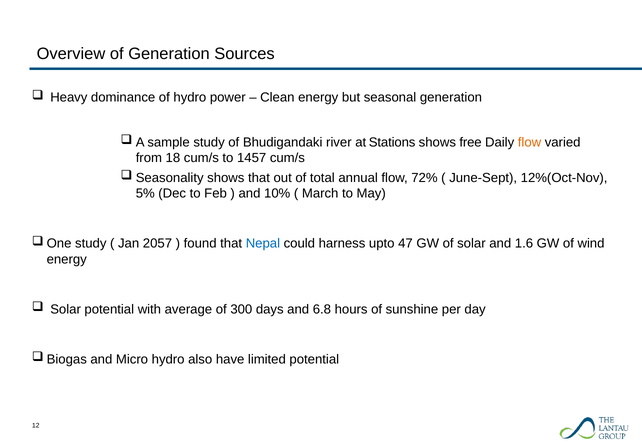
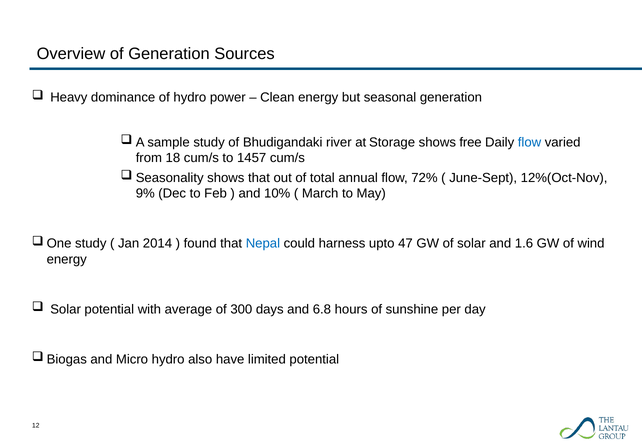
Stations: Stations -> Storage
flow at (530, 142) colour: orange -> blue
5%: 5% -> 9%
2057: 2057 -> 2014
